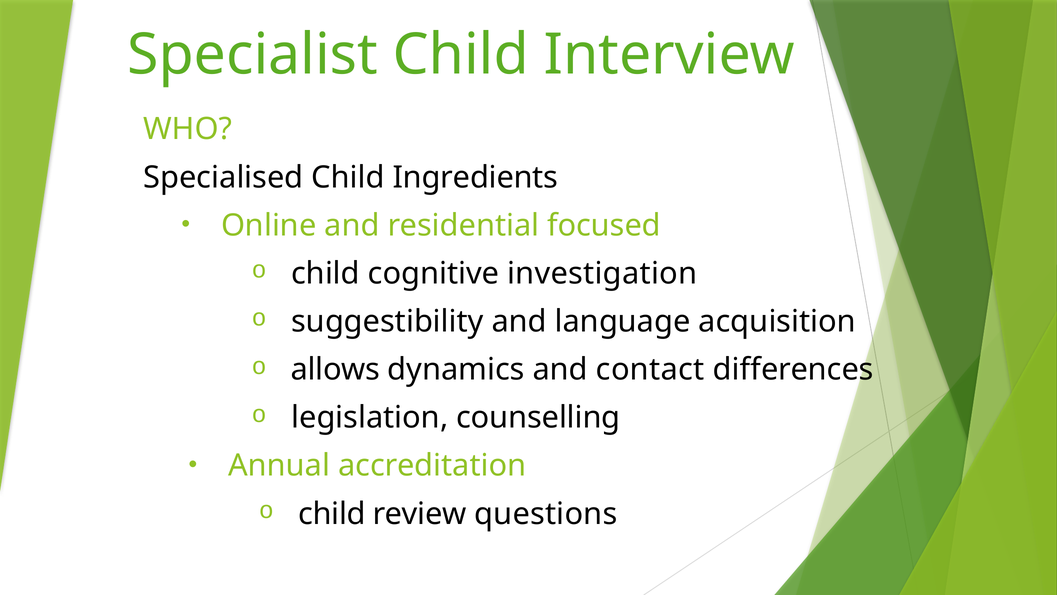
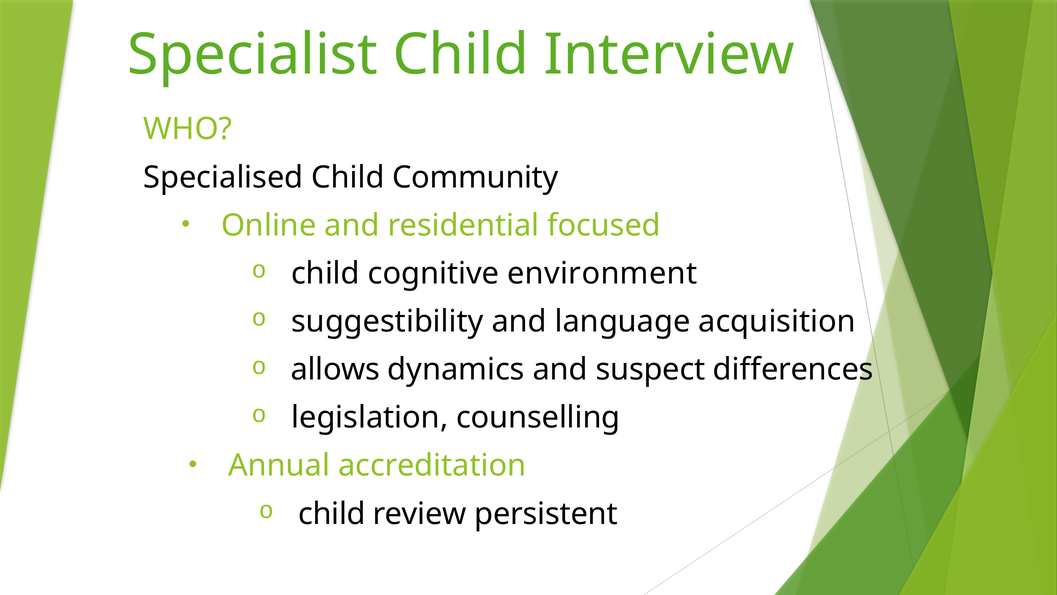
Ingredients: Ingredients -> Community
investigation: investigation -> environment
contact: contact -> suspect
questions: questions -> persistent
